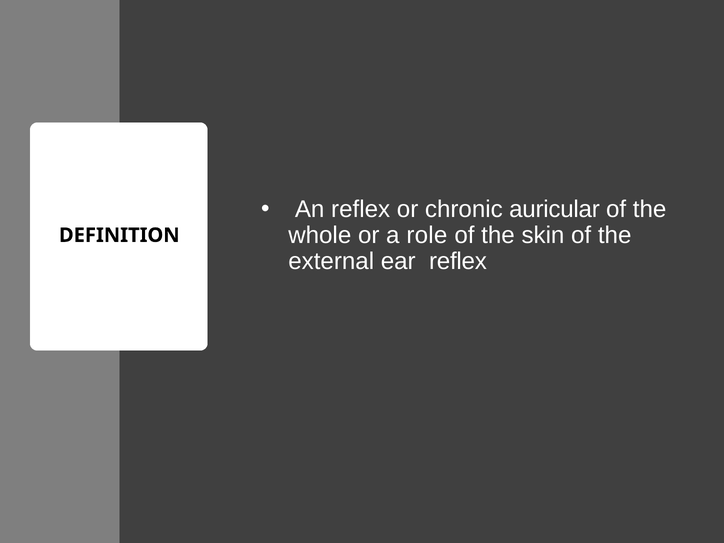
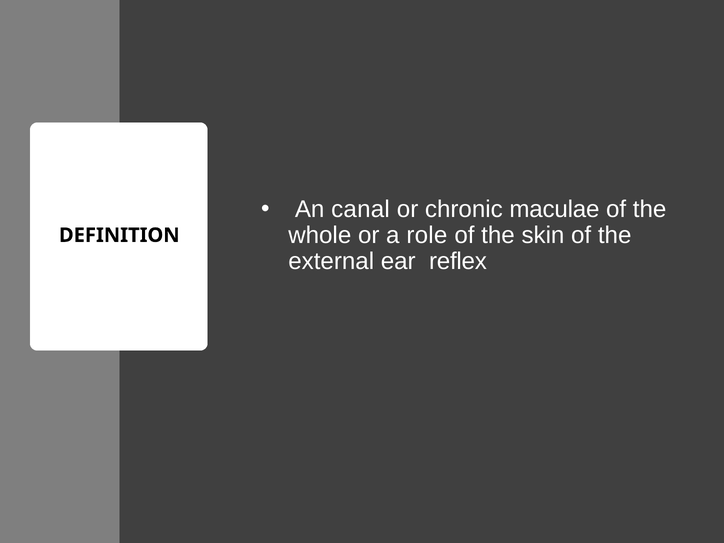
An reflex: reflex -> canal
auricular: auricular -> maculae
